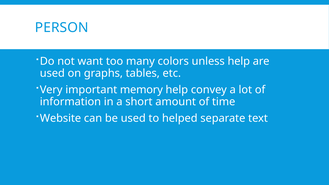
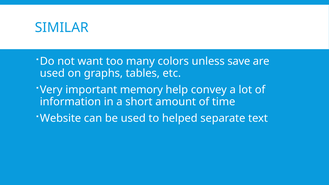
PERSON: PERSON -> SIMILAR
unless help: help -> save
